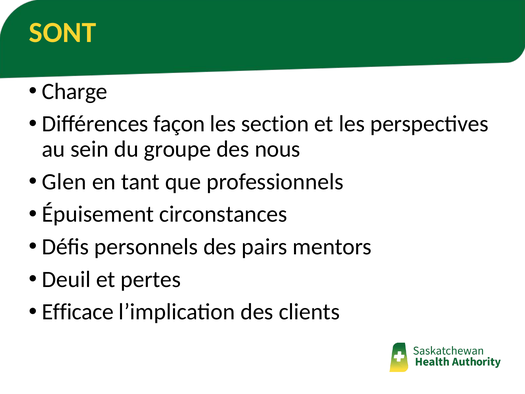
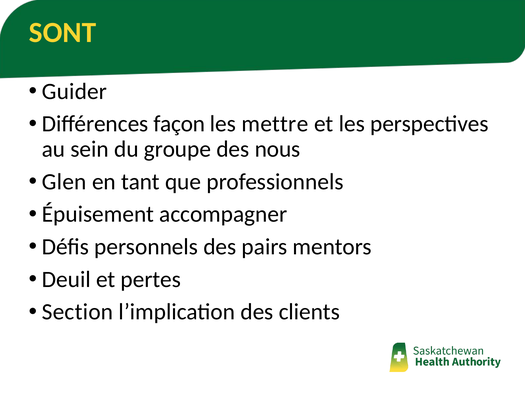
Charge: Charge -> Guider
section: section -> mettre
circonstances: circonstances -> accompagner
Efficace: Efficace -> Section
